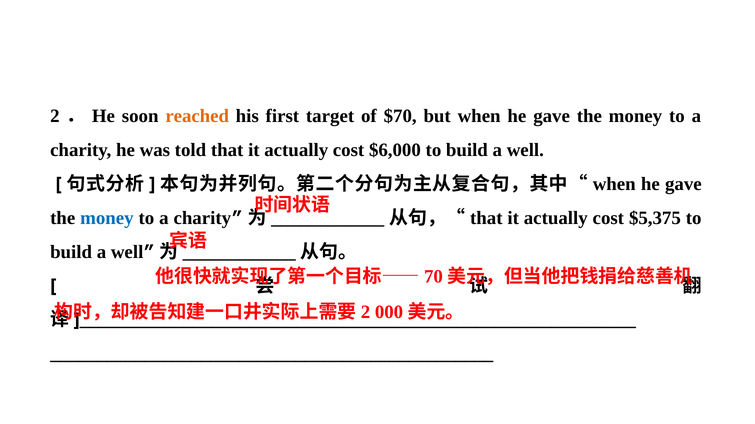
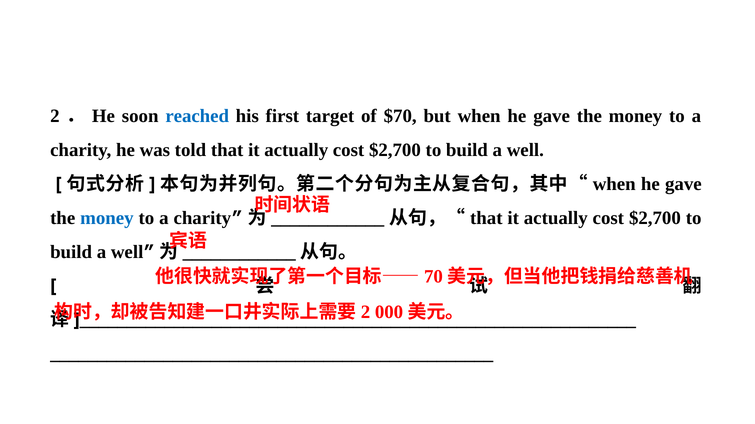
reached colour: orange -> blue
$6,000 at (395, 150): $6,000 -> $2,700
$5,375 at (655, 218): $5,375 -> $2,700
